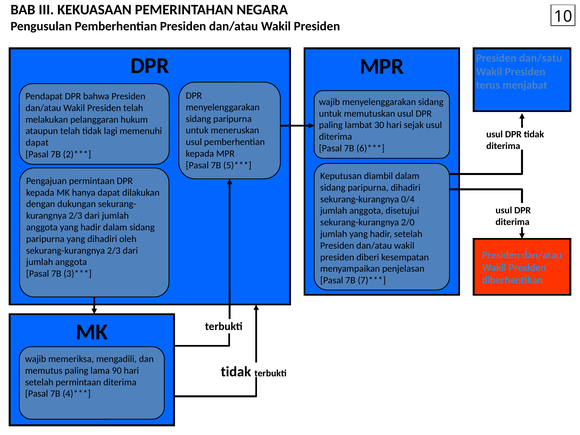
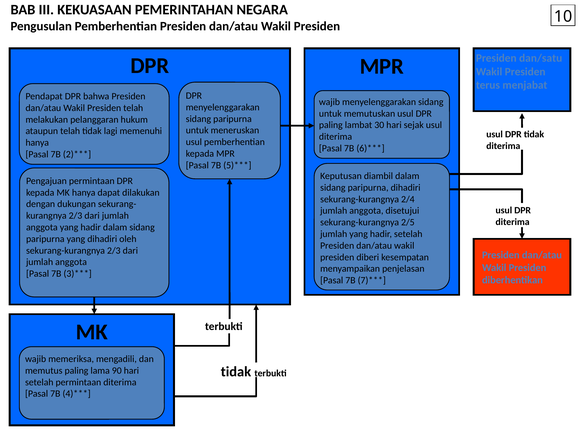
dapat at (37, 143): dapat -> hanya
0/4: 0/4 -> 2/4
2/0: 2/0 -> 2/5
